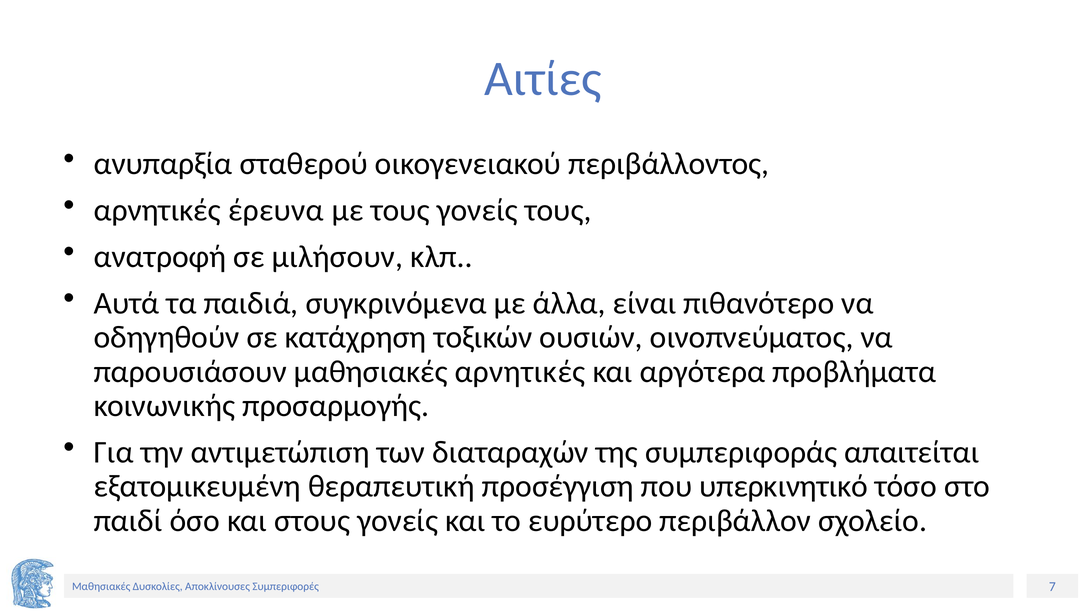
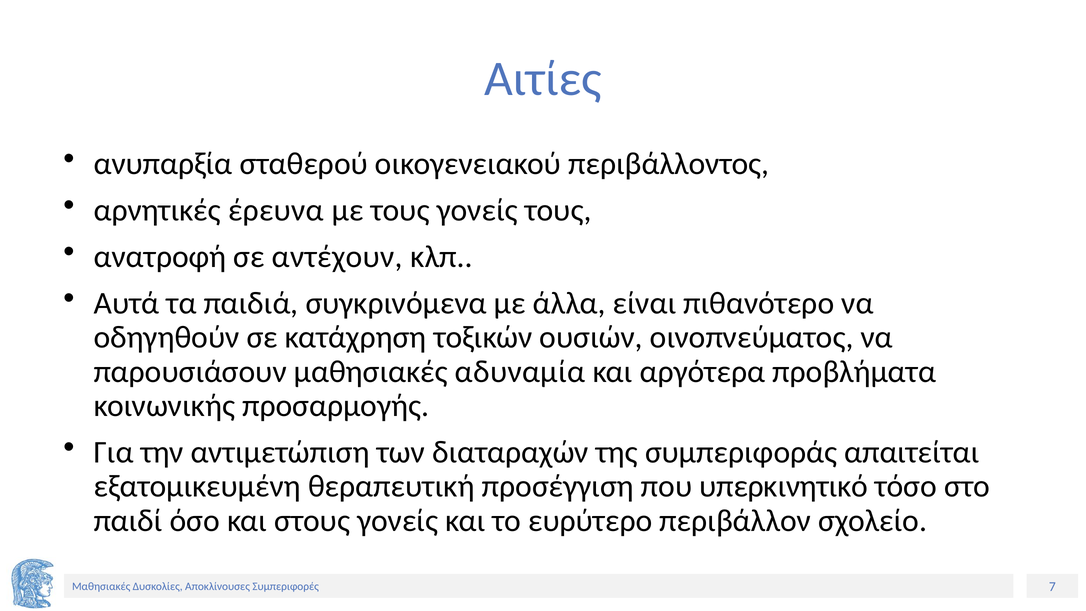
μιλήσουν: μιλήσουν -> αντέχουν
μαθησιακές αρνητικές: αρνητικές -> αδυναμία
